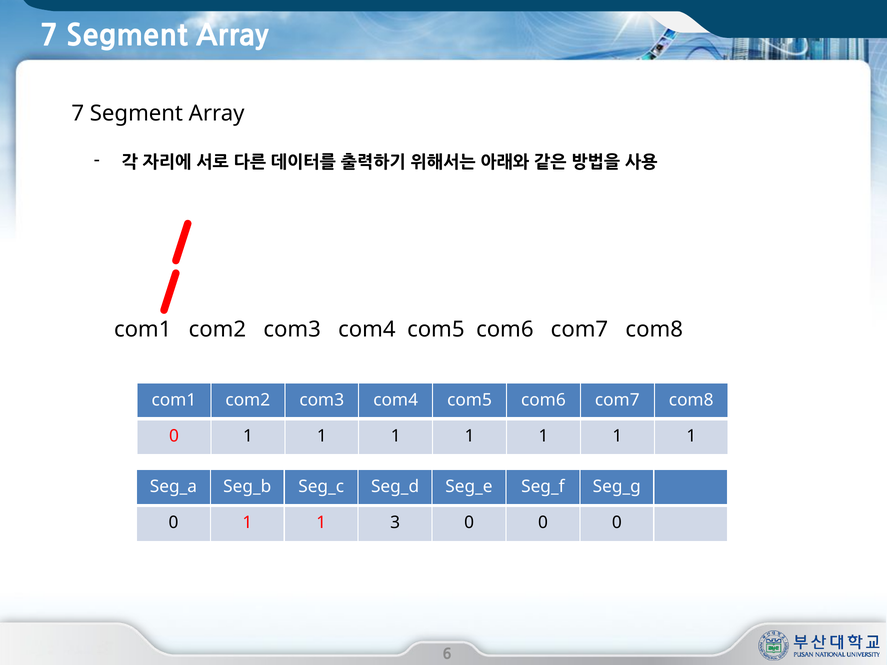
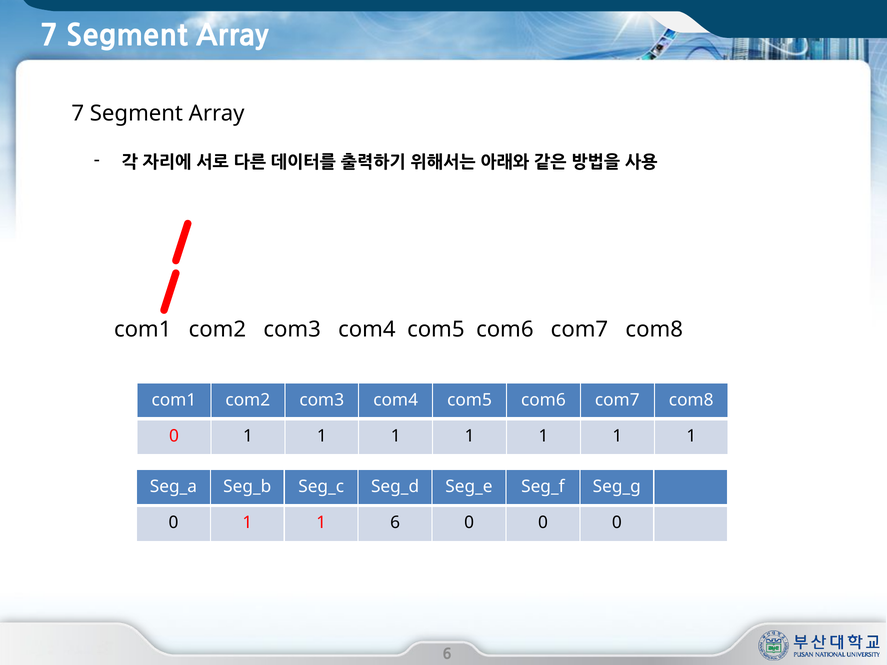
1 3: 3 -> 6
